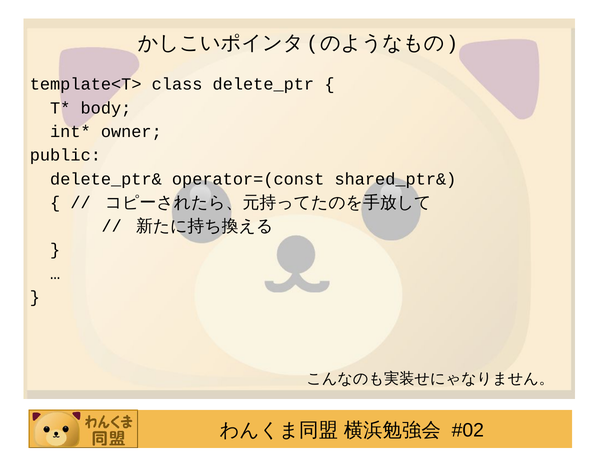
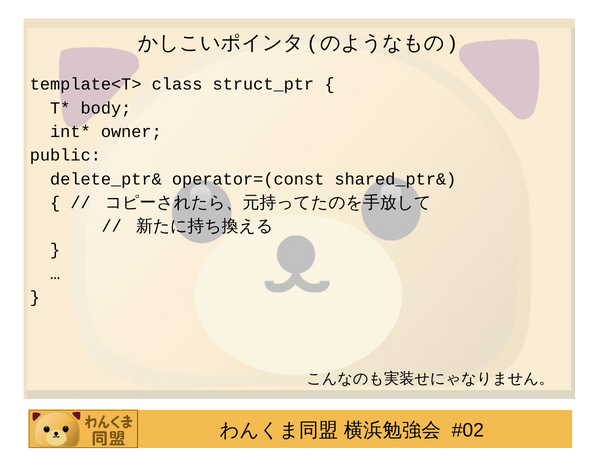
delete_ptr: delete_ptr -> struct_ptr
